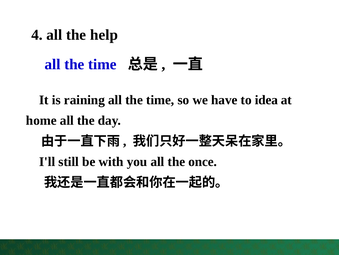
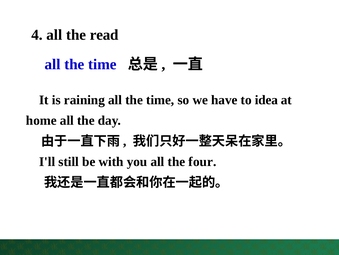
help: help -> read
once: once -> four
